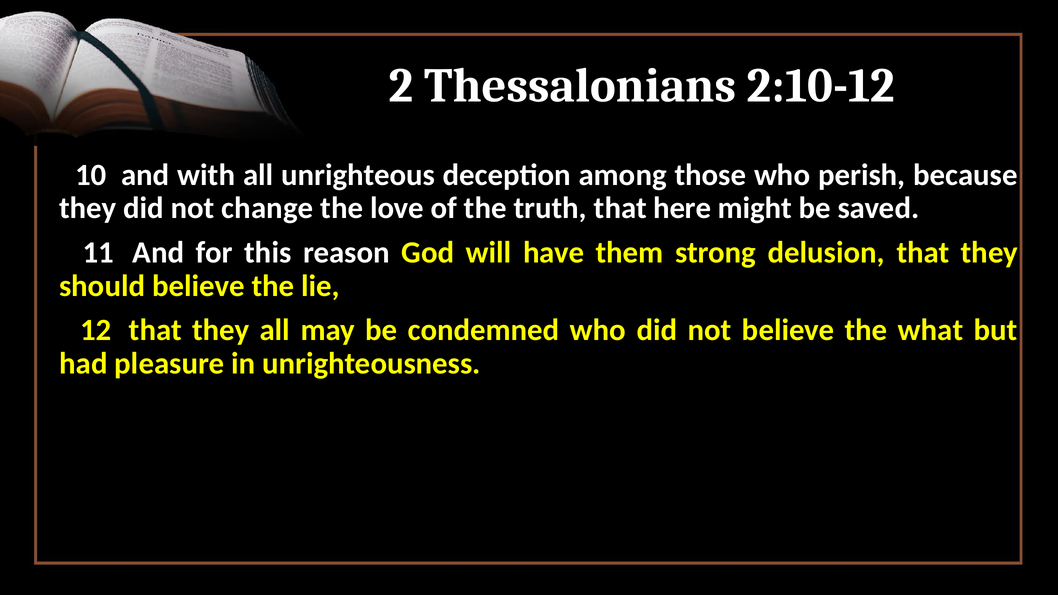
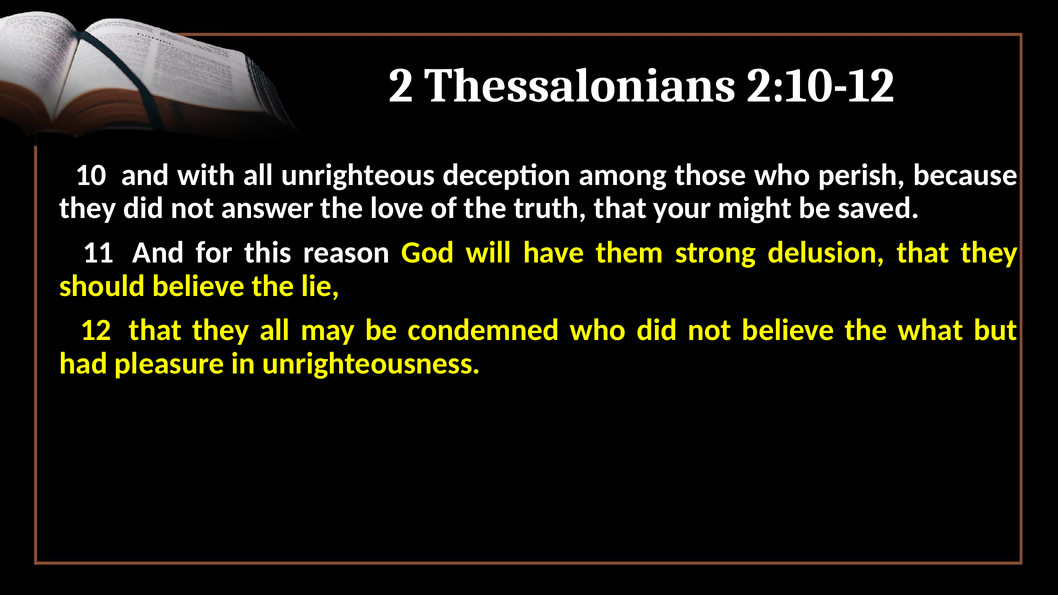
change: change -> answer
here: here -> your
